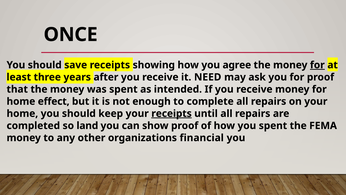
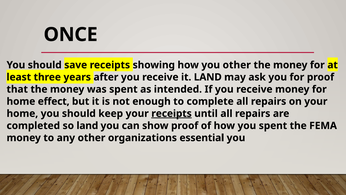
you agree: agree -> other
for at (317, 65) underline: present -> none
it NEED: NEED -> LAND
financial: financial -> essential
